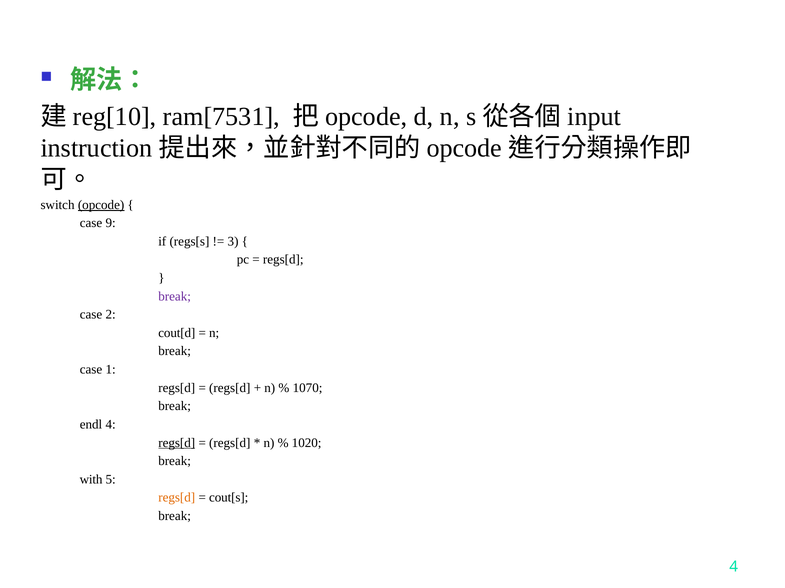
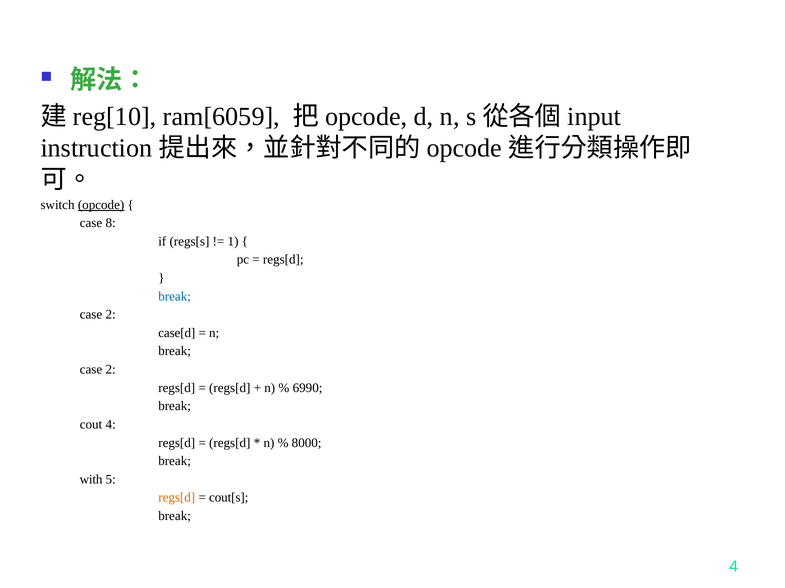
ram[7531: ram[7531 -> ram[6059
9: 9 -> 8
3: 3 -> 1
break at (175, 297) colour: purple -> blue
cout[d: cout[d -> case[d
1 at (111, 370): 1 -> 2
1070: 1070 -> 6990
endl: endl -> cout
regs[d at (177, 443) underline: present -> none
1020: 1020 -> 8000
